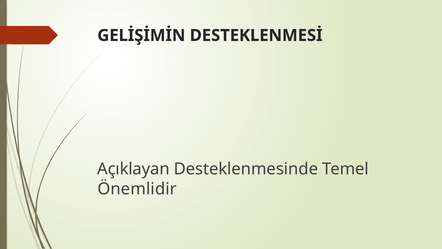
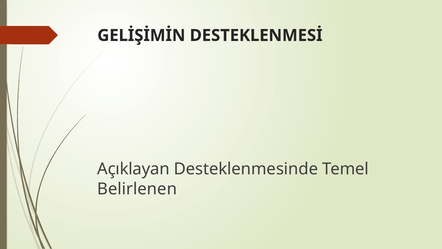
Önemlidir: Önemlidir -> Belirlenen
